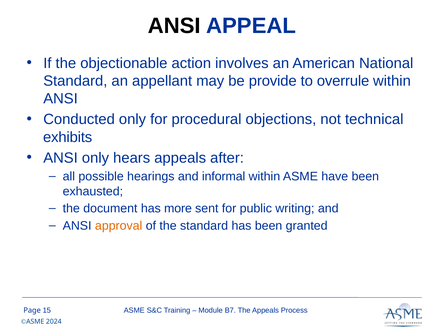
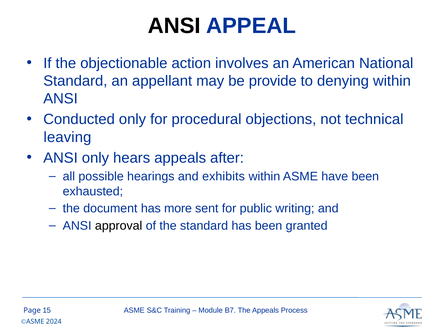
overrule: overrule -> denying
exhibits: exhibits -> leaving
informal: informal -> exhibits
approval colour: orange -> black
